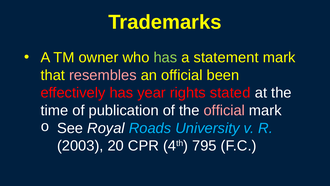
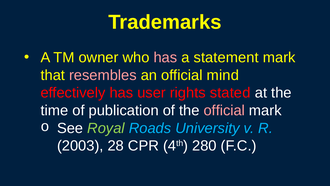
has at (165, 57) colour: light green -> pink
been: been -> mind
year: year -> user
Royal colour: white -> light green
20: 20 -> 28
795: 795 -> 280
